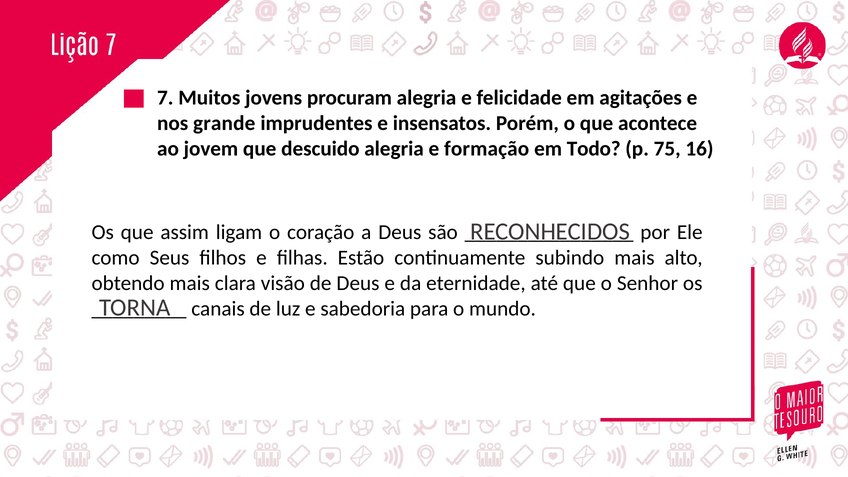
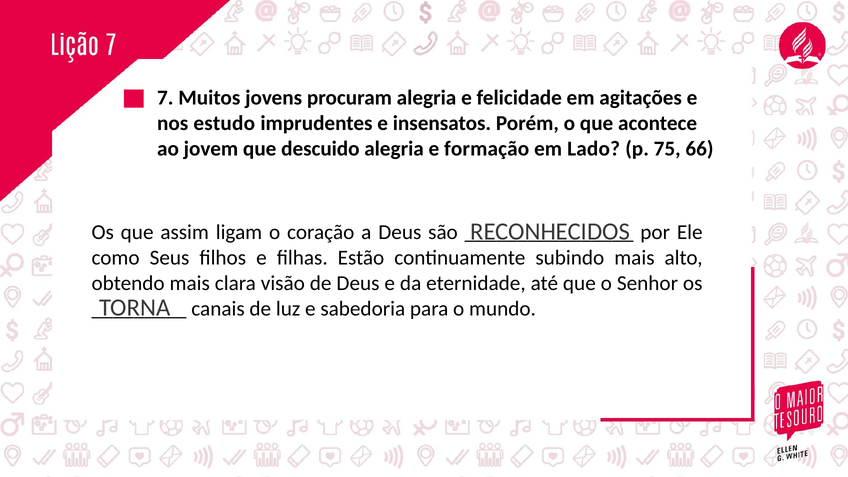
grande: grande -> estudo
Todo: Todo -> Lado
16: 16 -> 66
